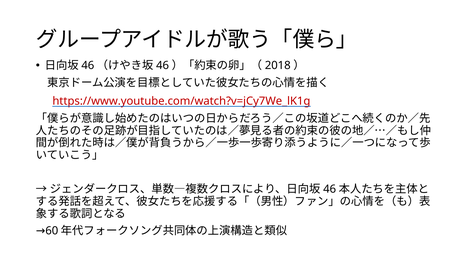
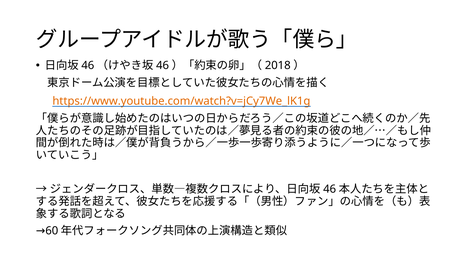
https://www.youtube.com/watch?v=jCy7We_lK1g colour: red -> orange
